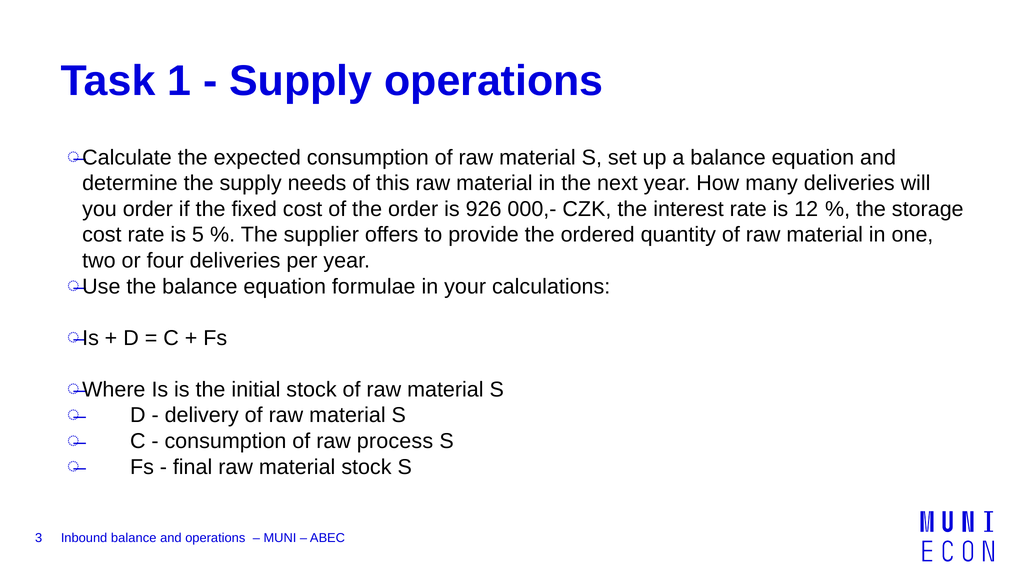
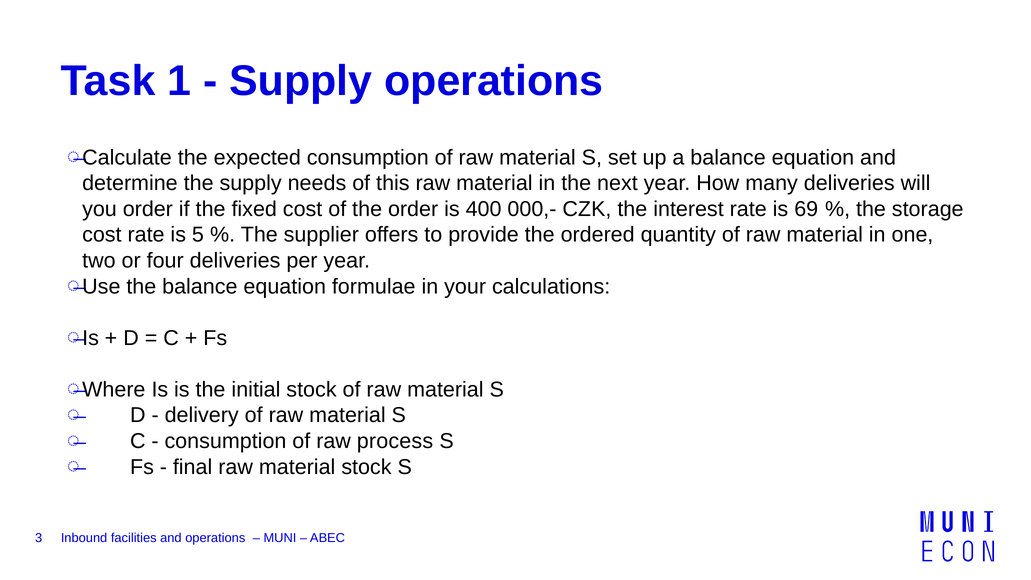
926: 926 -> 400
12: 12 -> 69
Inbound balance: balance -> facilities
